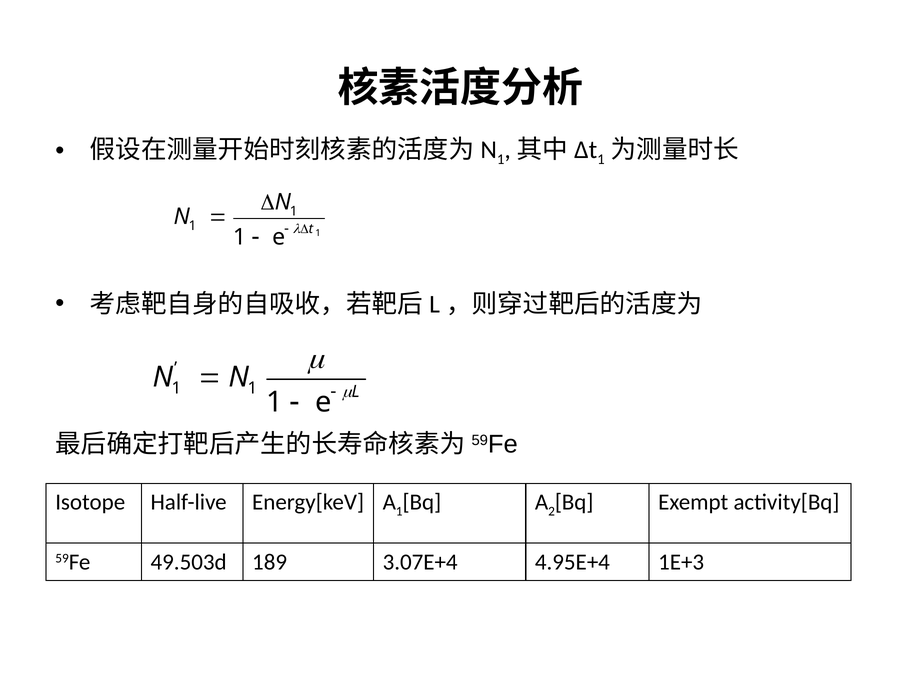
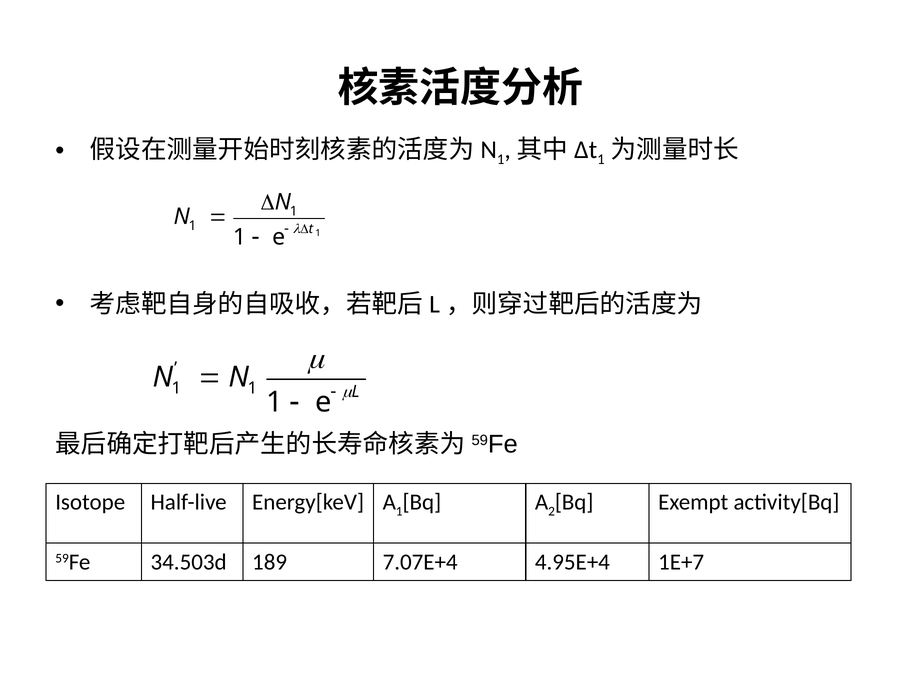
49.503d: 49.503d -> 34.503d
3.07E+4: 3.07E+4 -> 7.07E+4
1E+3: 1E+3 -> 1E+7
